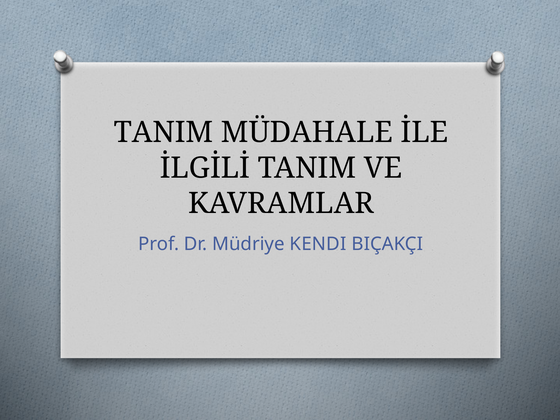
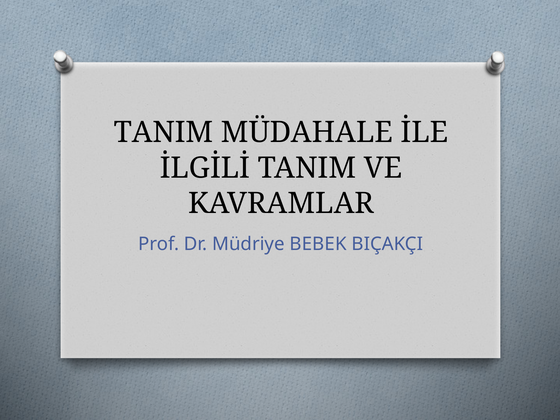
KENDI: KENDI -> BEBEK
